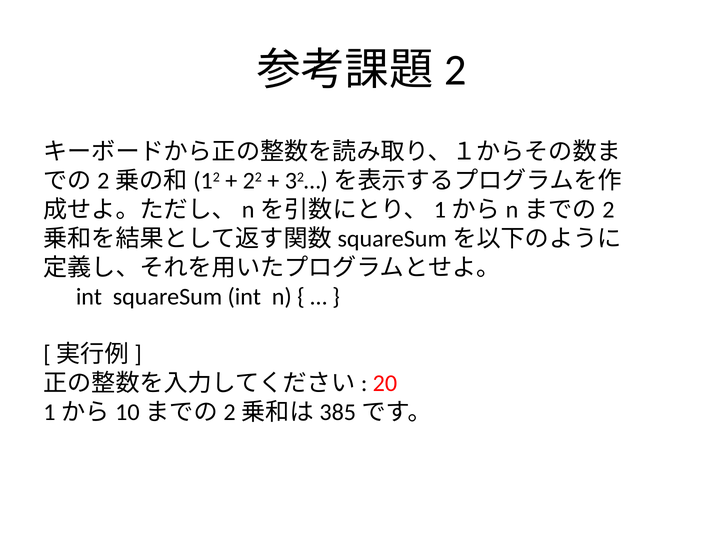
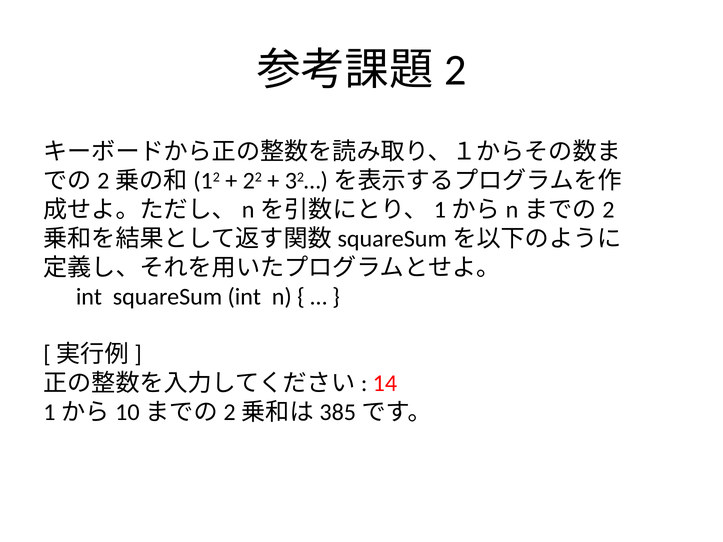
20: 20 -> 14
